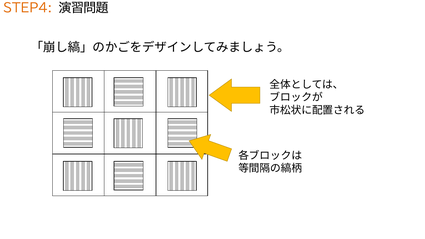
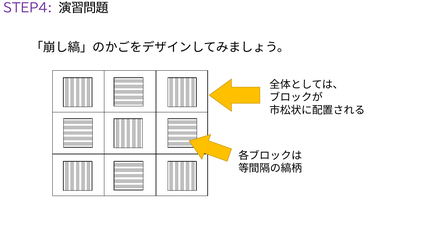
STEP4 colour: orange -> purple
